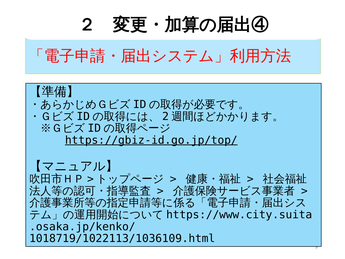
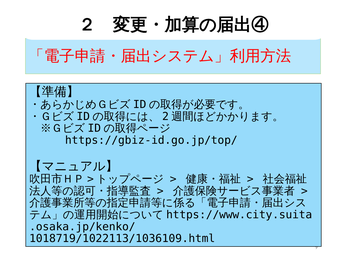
https://gbiz-id.go.jp/top/ underline: present -> none
